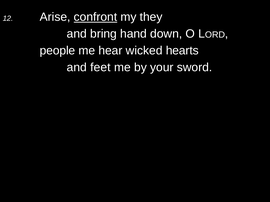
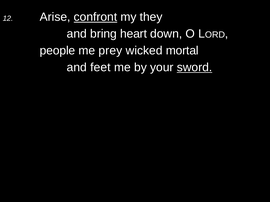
hand: hand -> heart
hear: hear -> prey
hearts: hearts -> mortal
sword underline: none -> present
